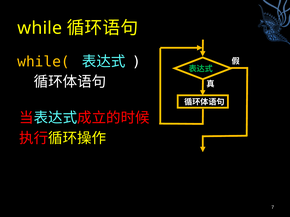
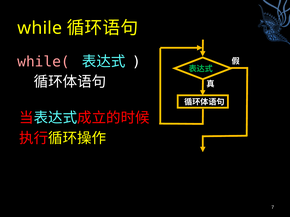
while( colour: yellow -> pink
